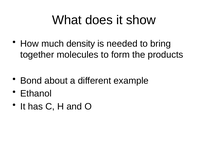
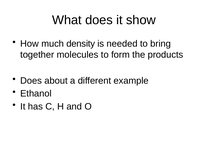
Bond at (31, 81): Bond -> Does
